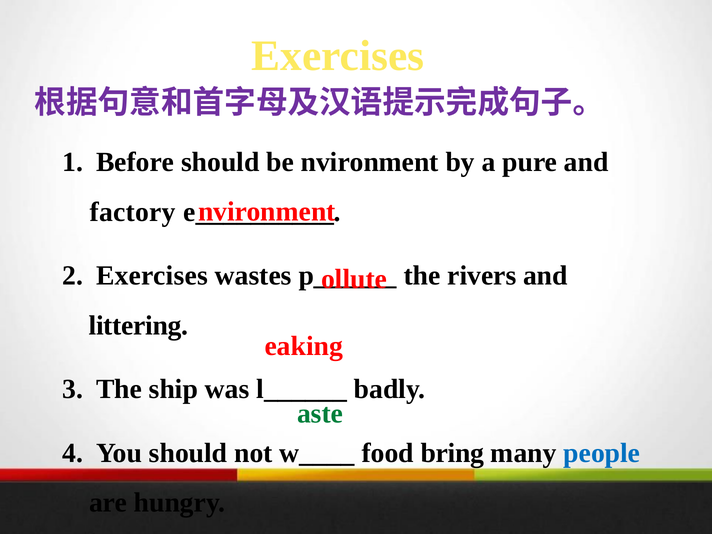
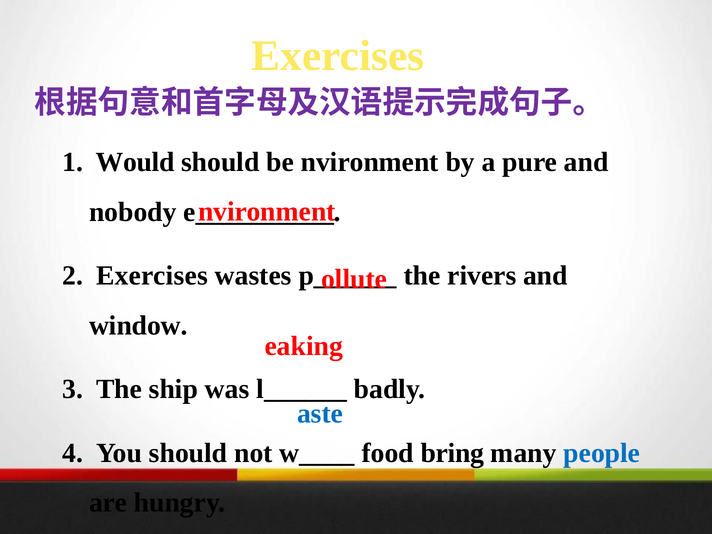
Before: Before -> Would
factory: factory -> nobody
littering: littering -> window
aste colour: green -> blue
